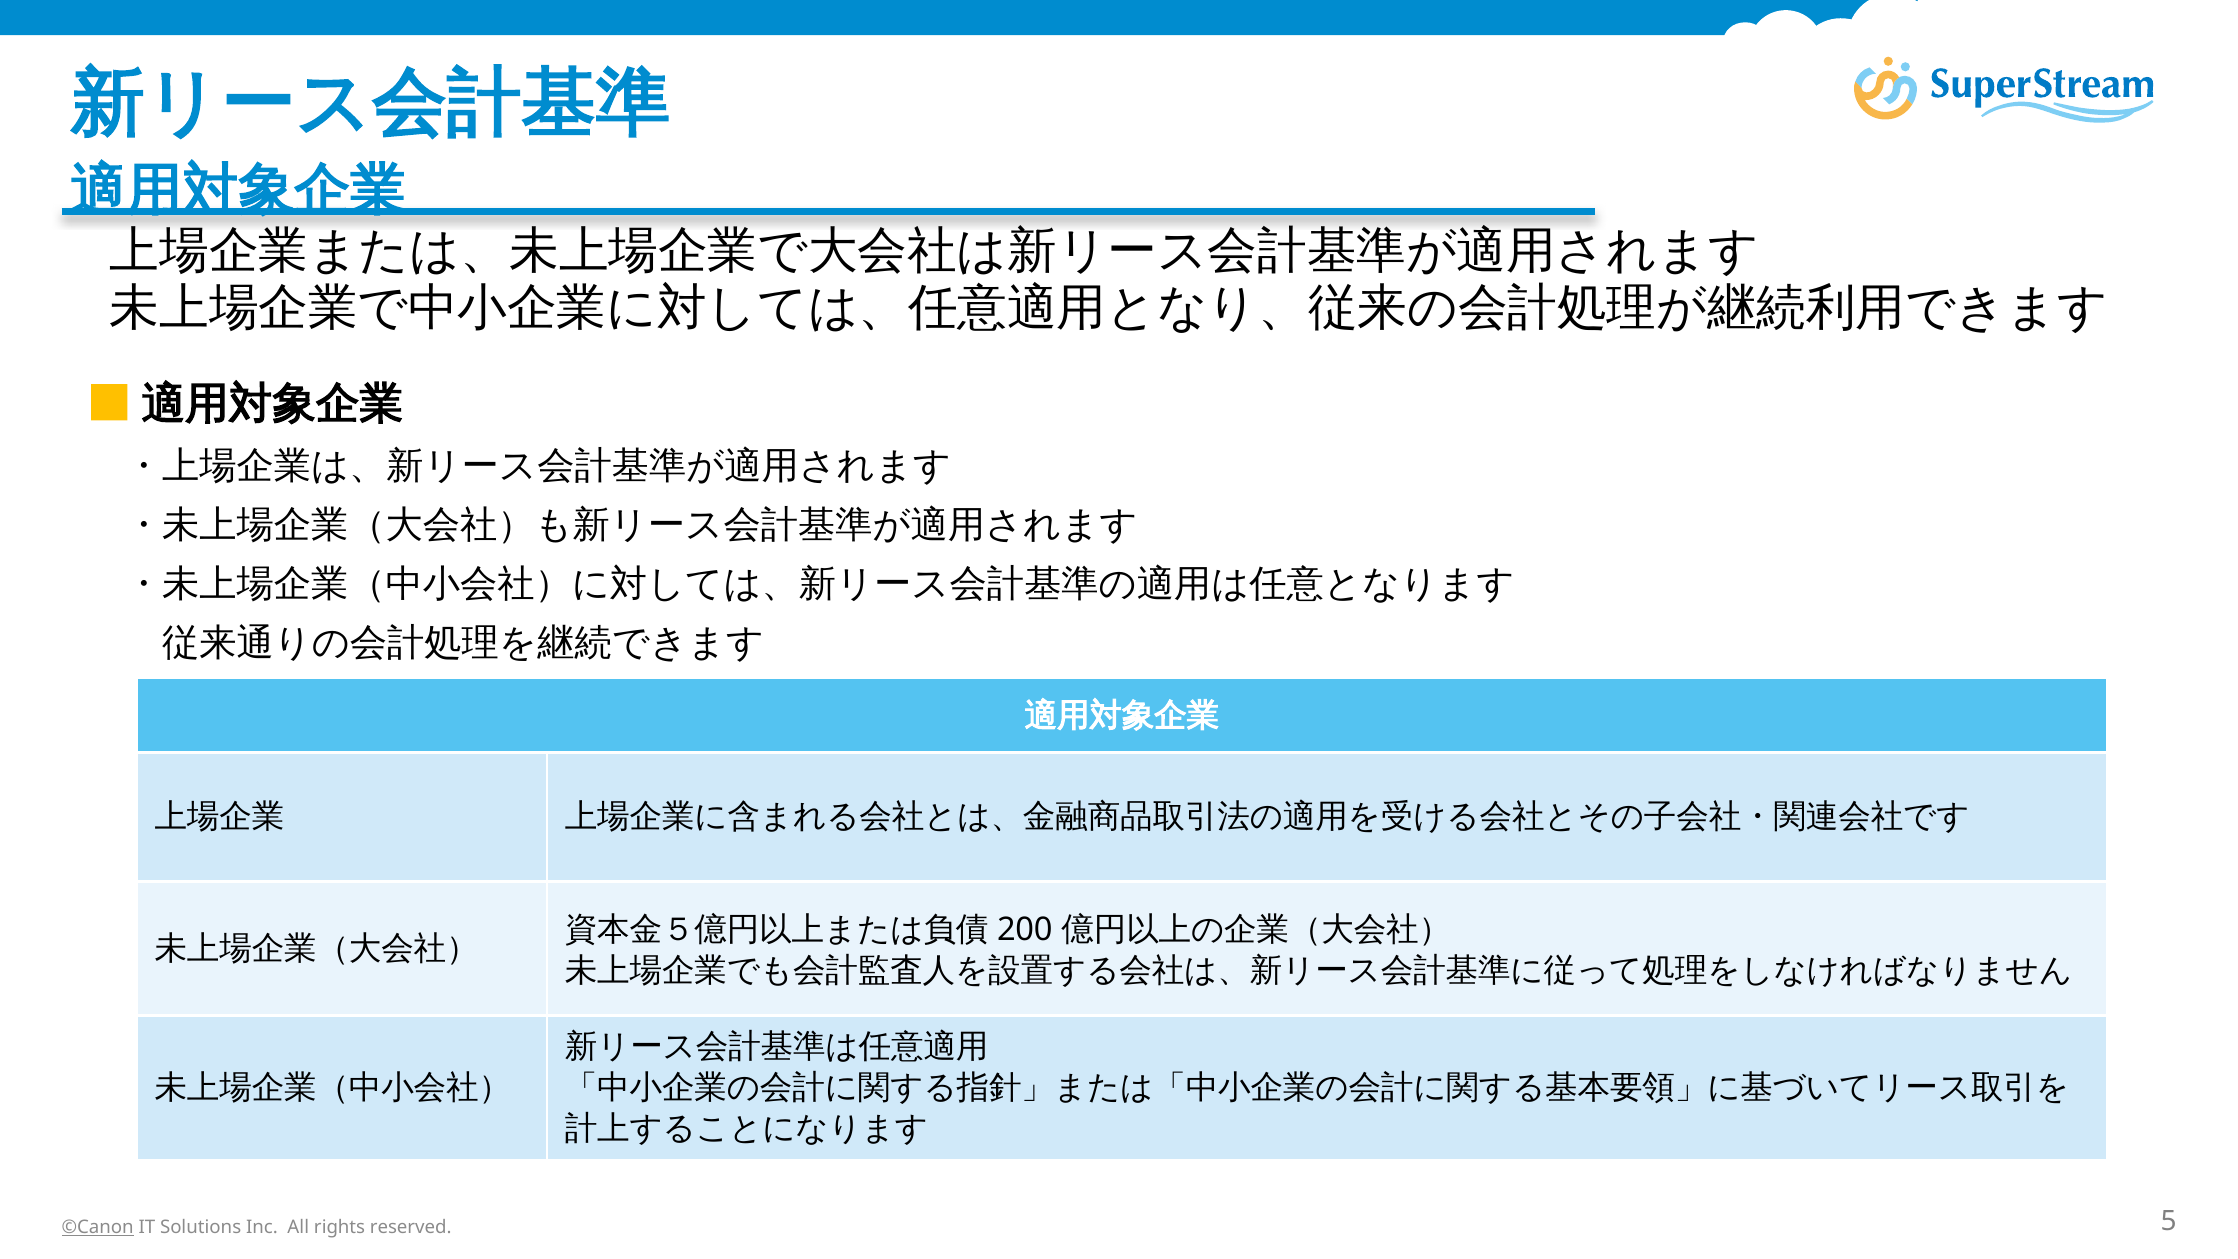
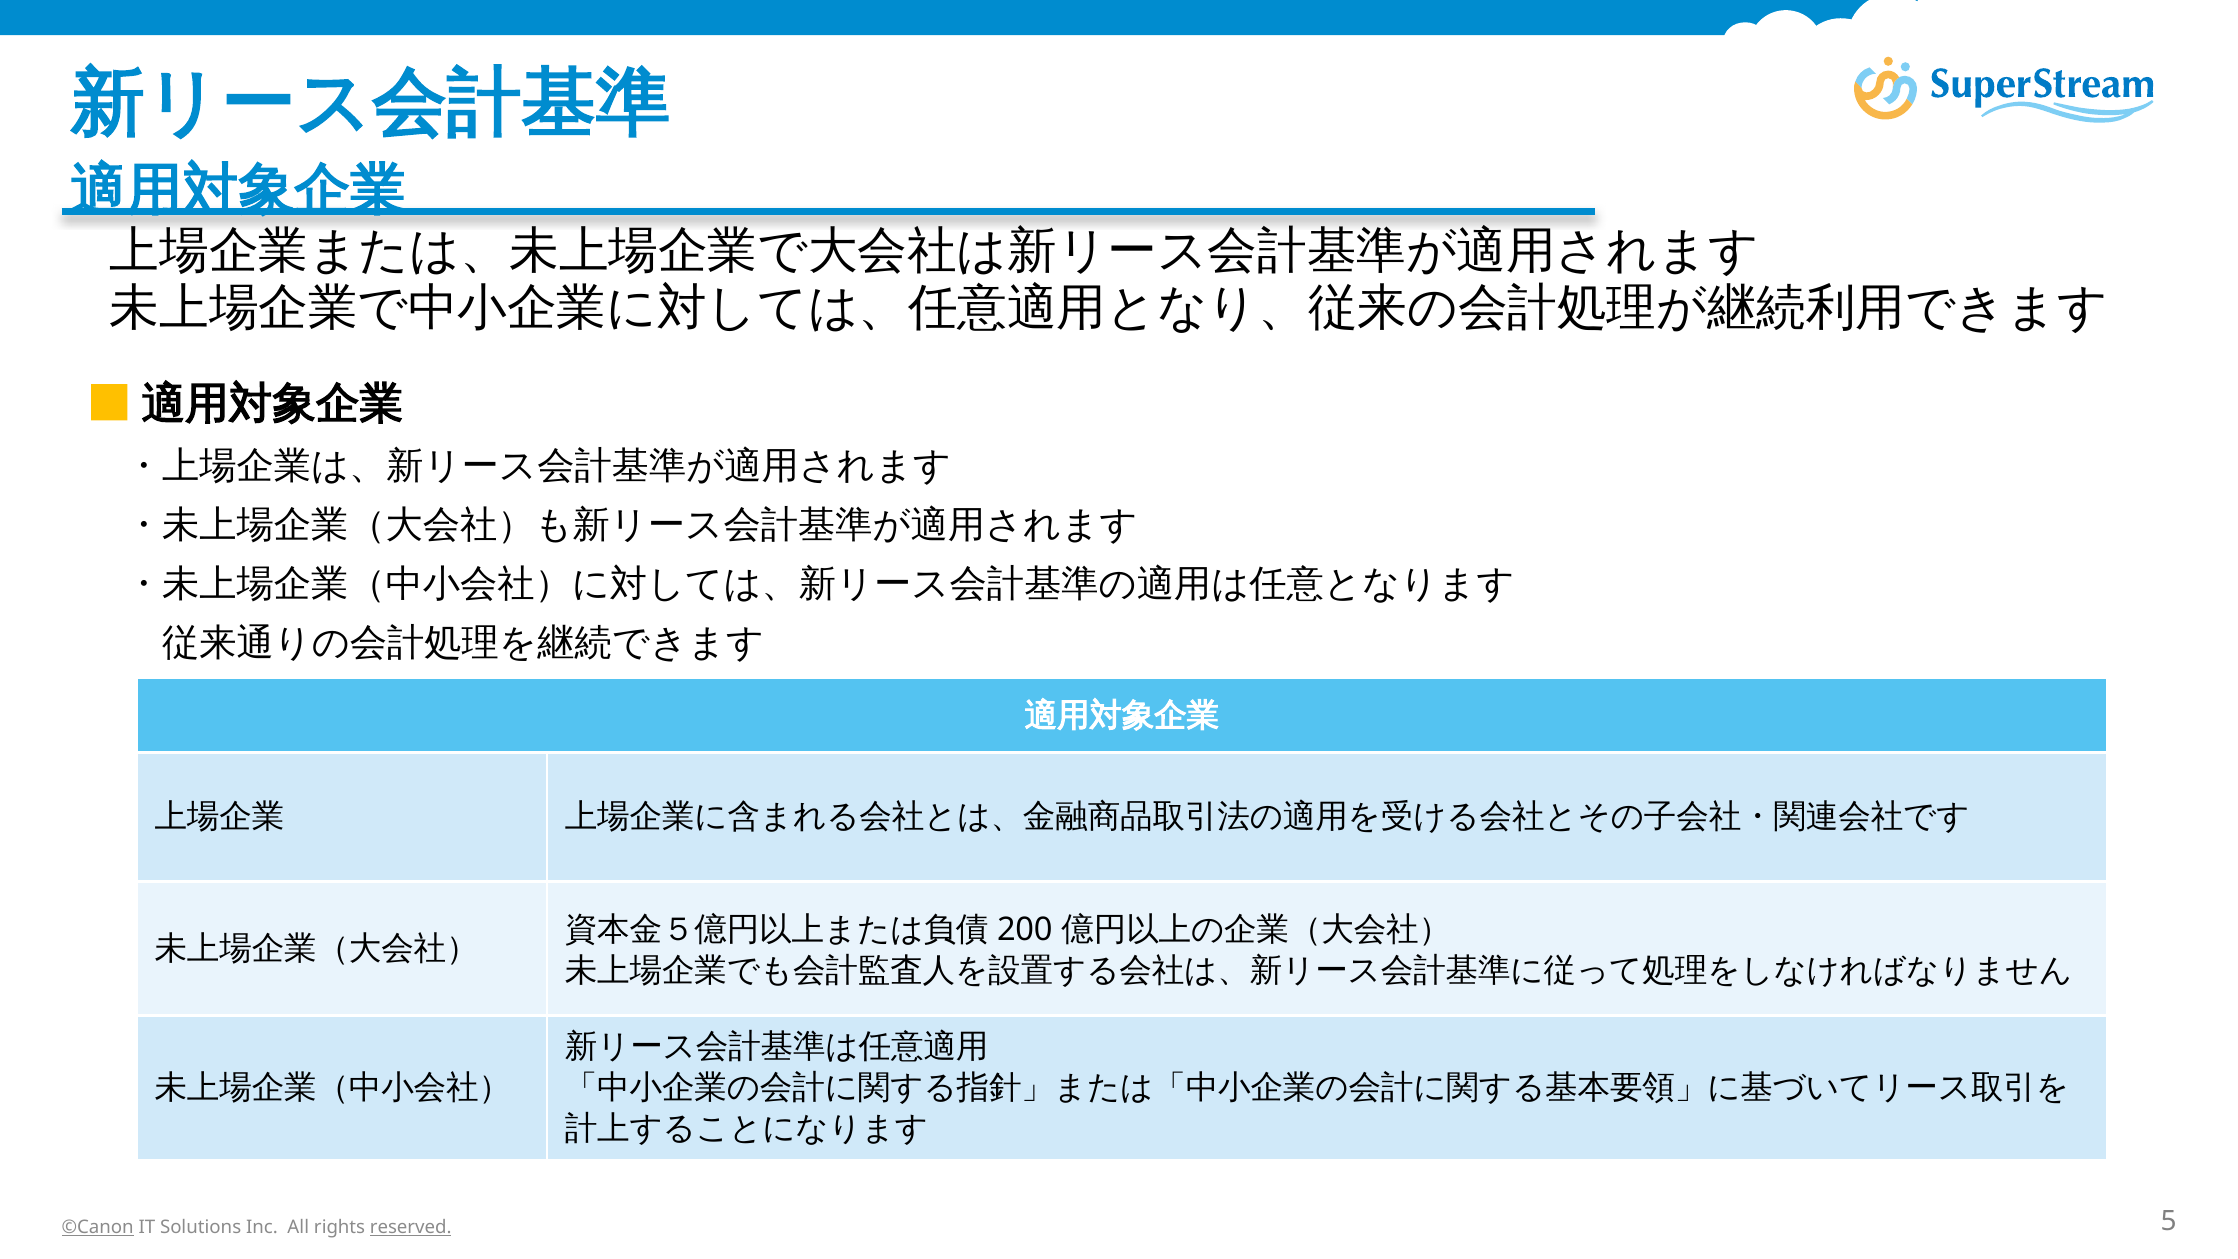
reserved underline: none -> present
